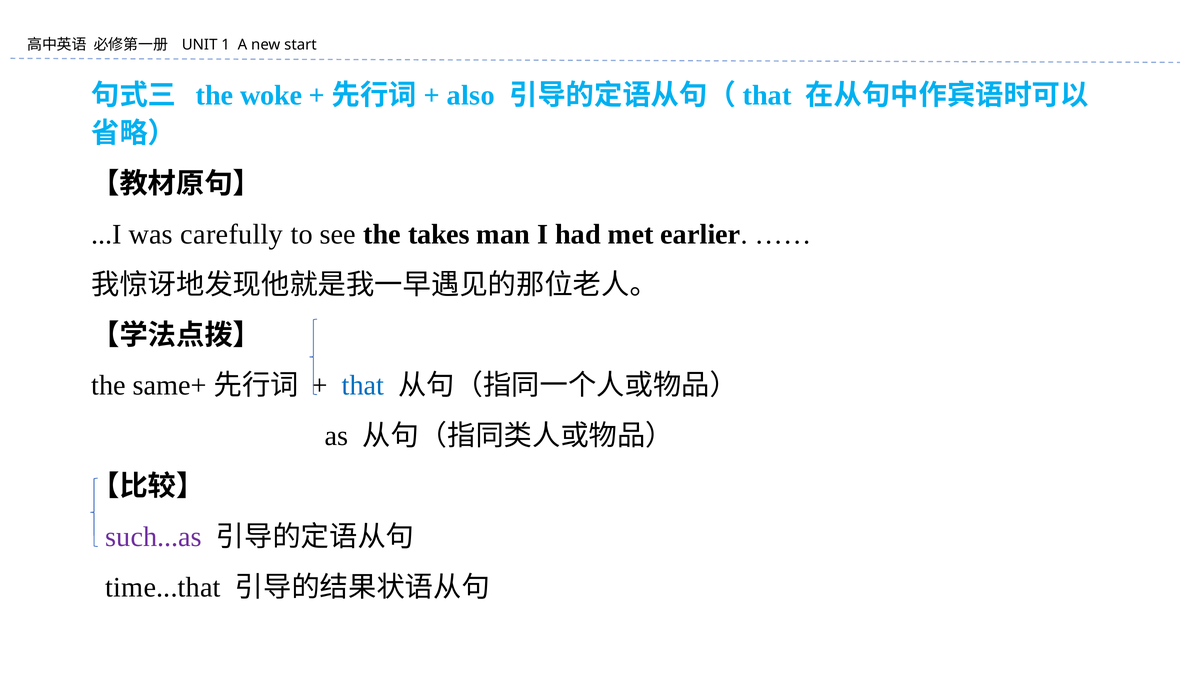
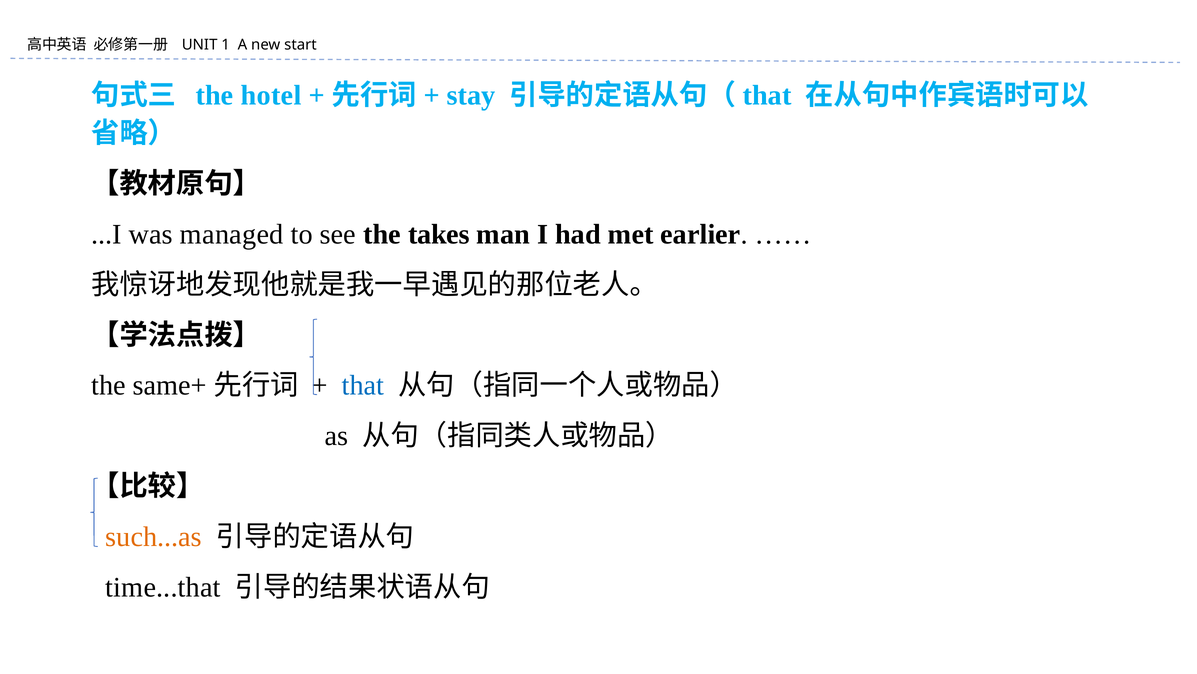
woke: woke -> hotel
also: also -> stay
carefully: carefully -> managed
such...as colour: purple -> orange
